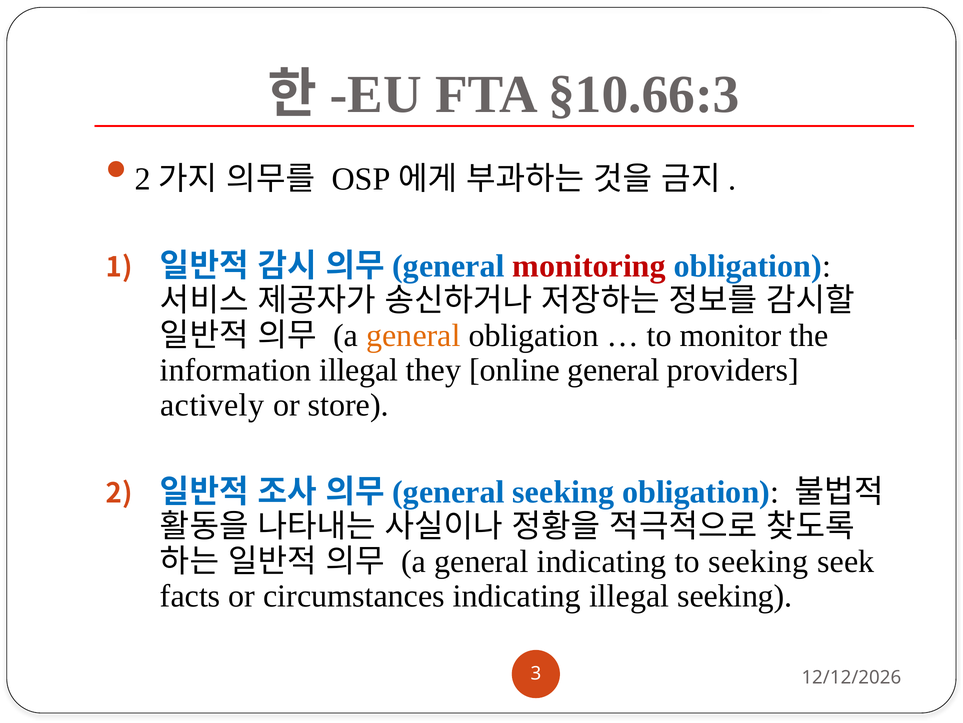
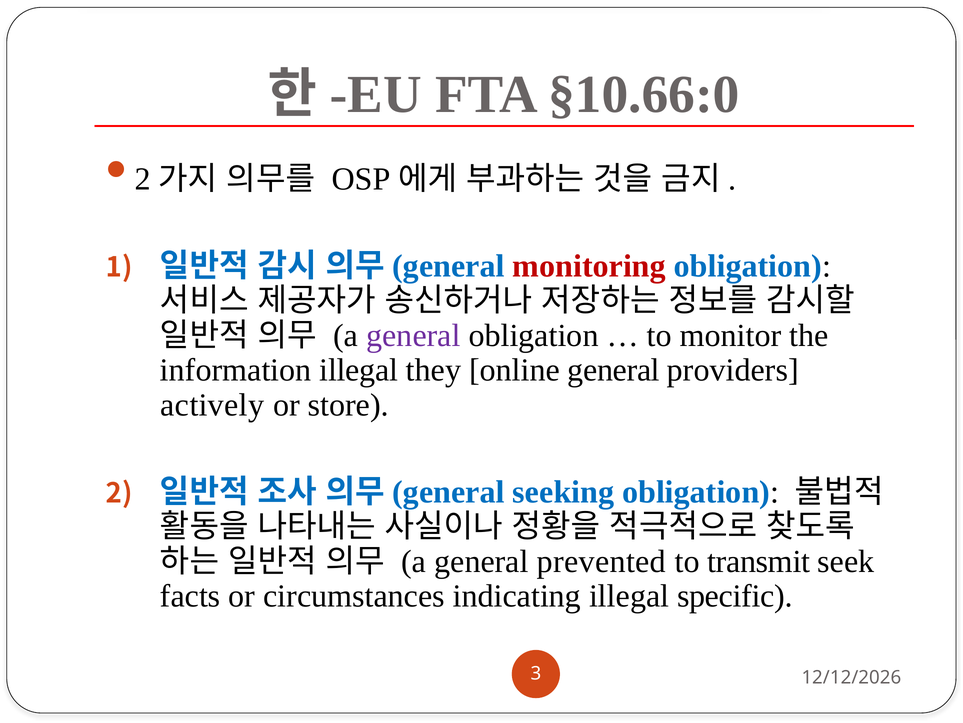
§10.66:3: §10.66:3 -> §10.66:0
general at (413, 335) colour: orange -> purple
general indicating: indicating -> prevented
to seeking: seeking -> transmit
illegal seeking: seeking -> specific
